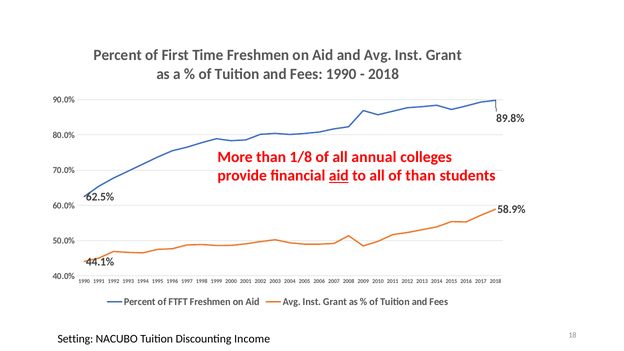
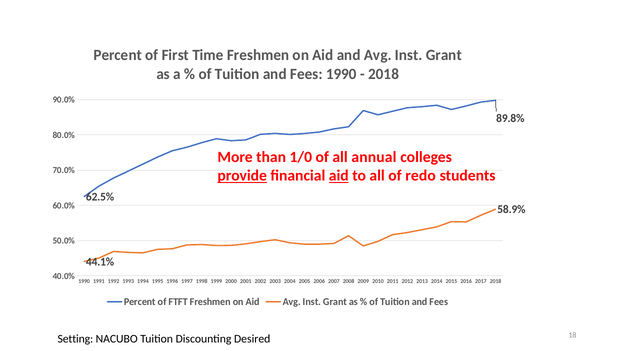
1/8: 1/8 -> 1/0
provide underline: none -> present
of than: than -> redo
Income: Income -> Desired
